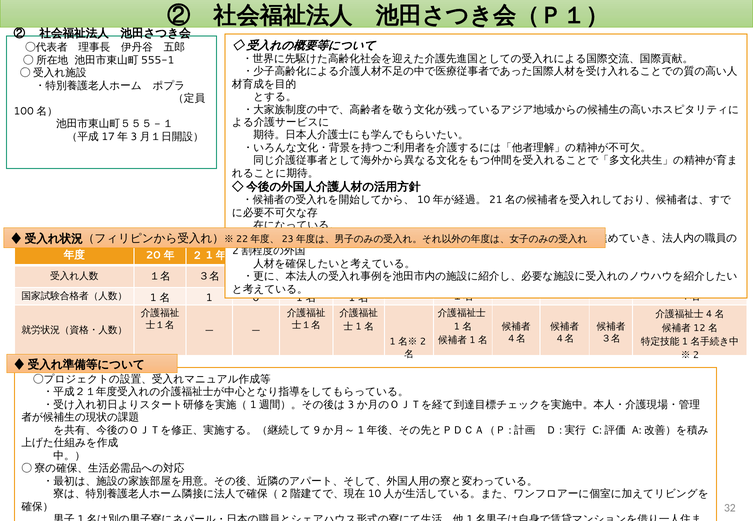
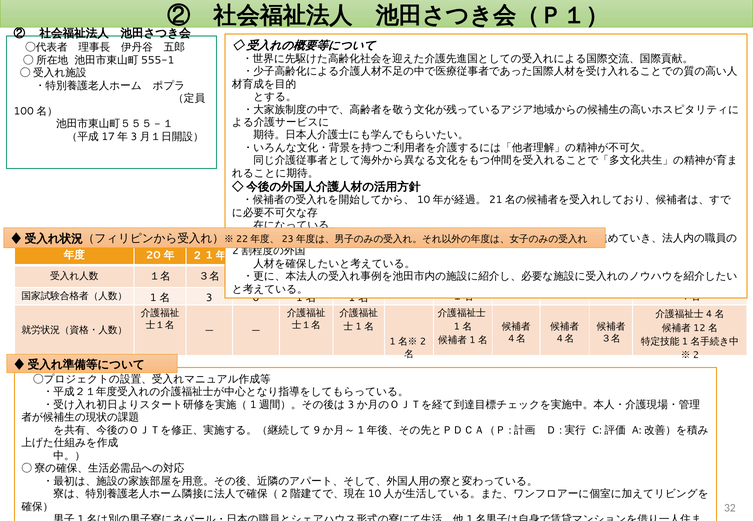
1 at (209, 298): 1 -> 3
